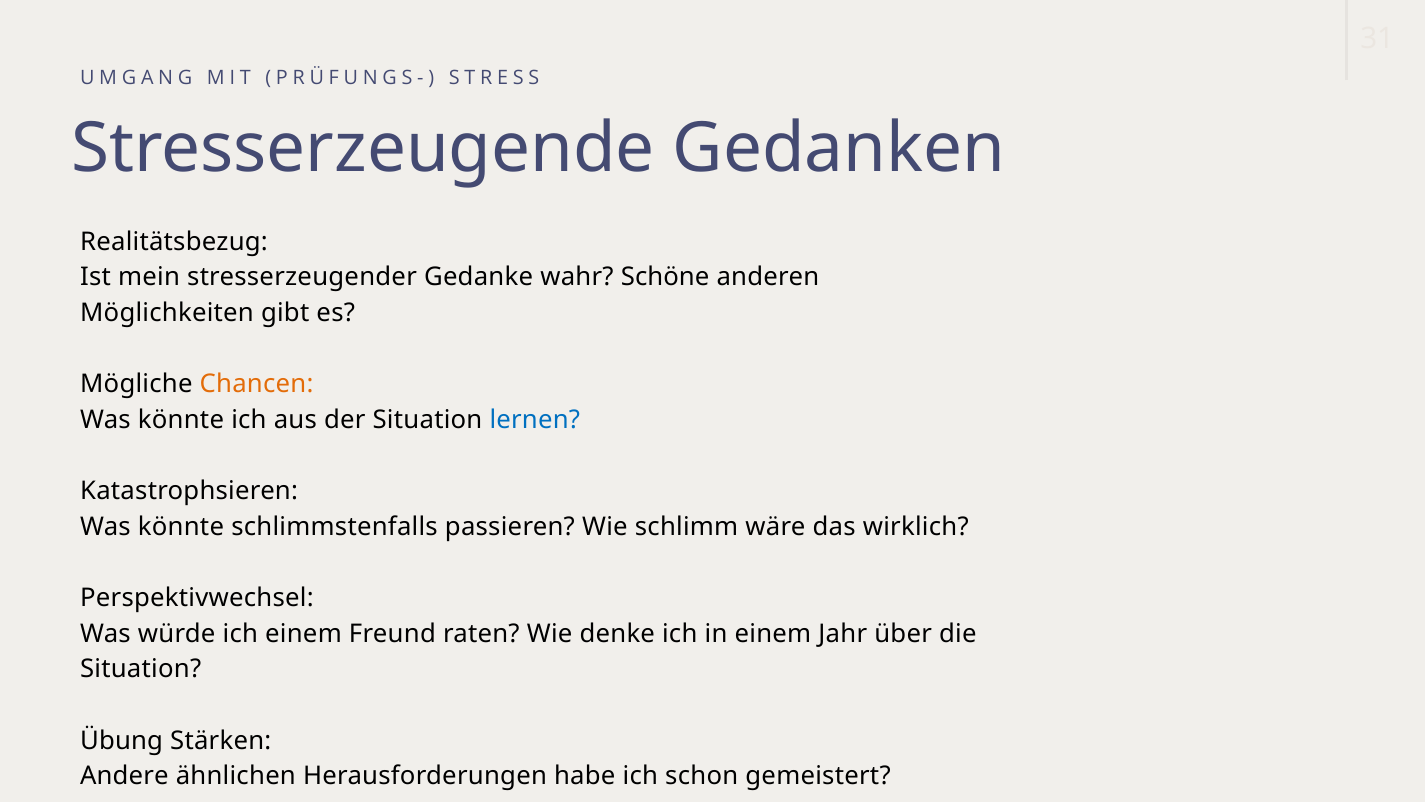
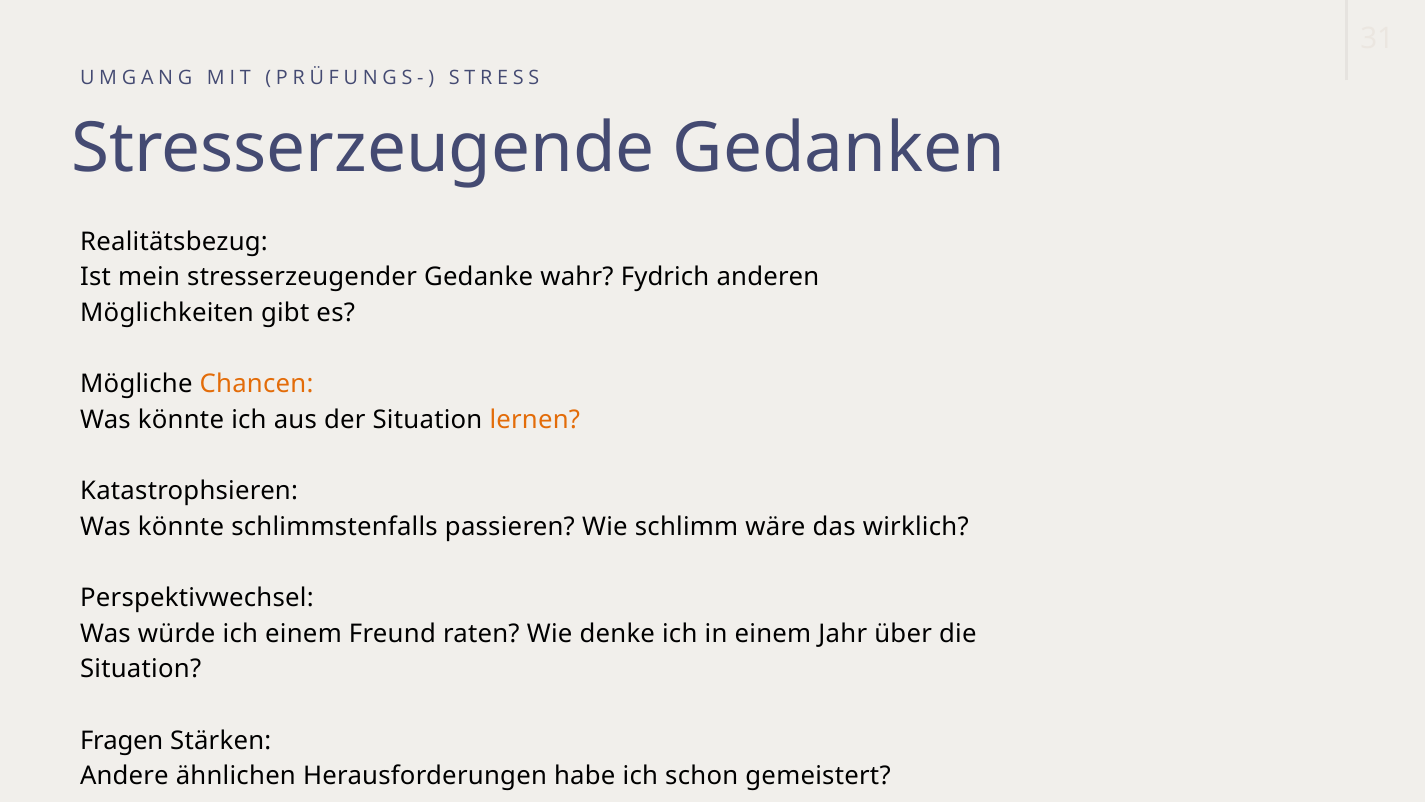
Schöne: Schöne -> Fydrich
lernen colour: blue -> orange
Übung: Übung -> Fragen
